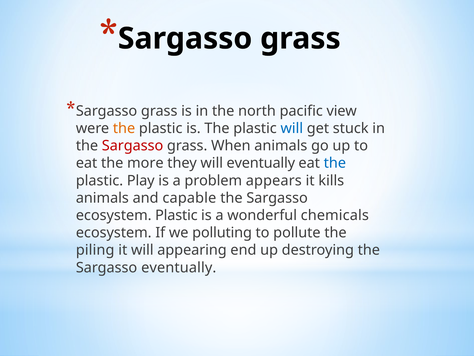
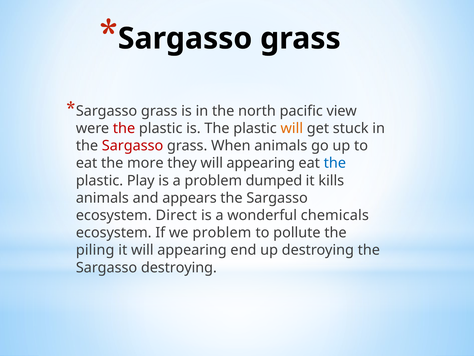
the at (124, 128) colour: orange -> red
will at (292, 128) colour: blue -> orange
they will eventually: eventually -> appearing
appears: appears -> dumped
capable: capable -> appears
ecosystem Plastic: Plastic -> Direct
we polluting: polluting -> problem
Sargasso eventually: eventually -> destroying
